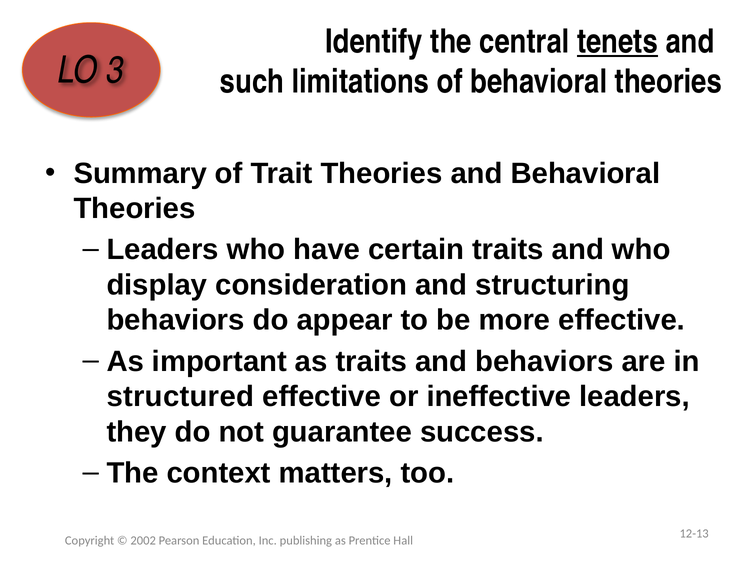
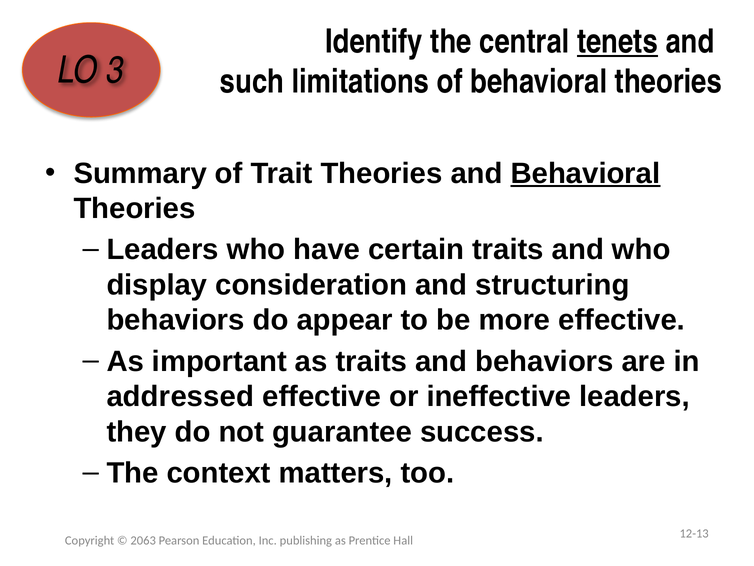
Behavioral at (585, 173) underline: none -> present
structured: structured -> addressed
2002: 2002 -> 2063
